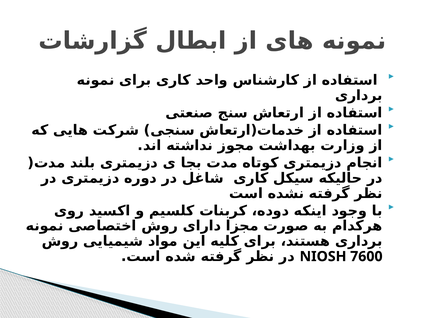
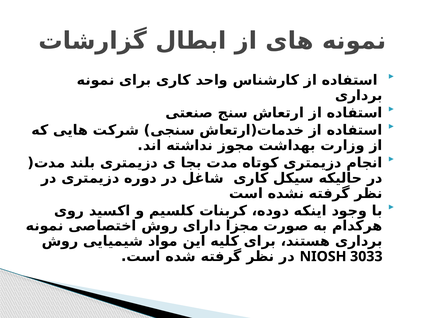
7600: 7600 -> 3033
